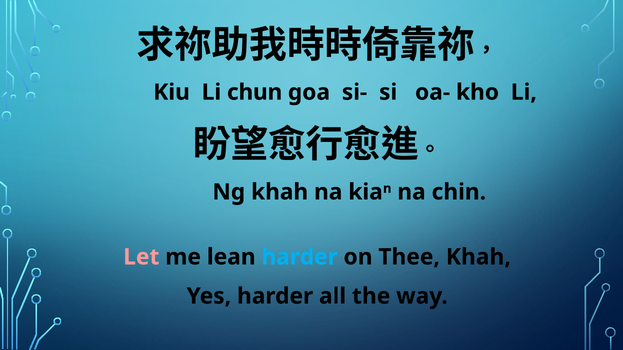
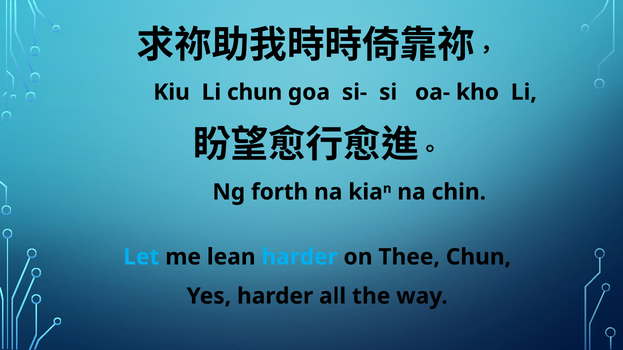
Ng khah: khah -> forth
Let colour: pink -> light blue
Thee Khah: Khah -> Chun
